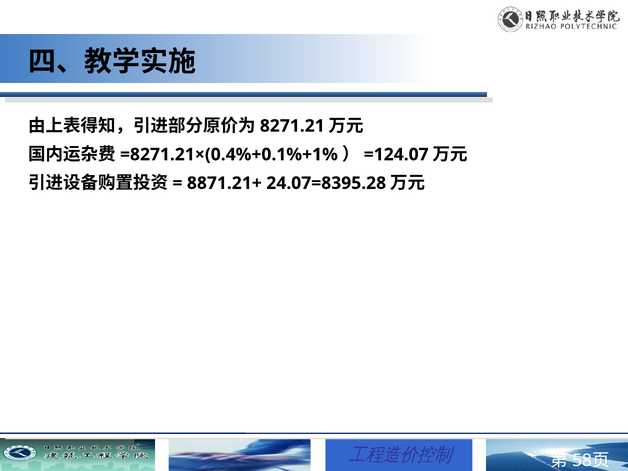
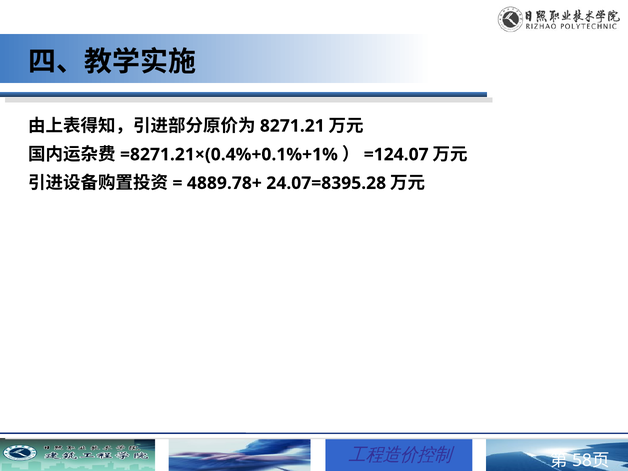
8871.21+: 8871.21+ -> 4889.78+
